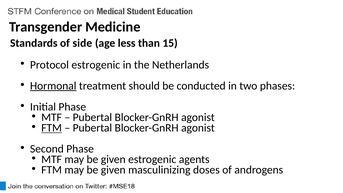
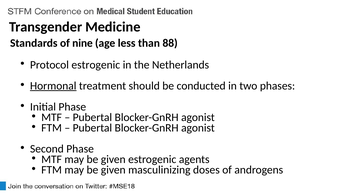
side: side -> nine
15: 15 -> 88
FTM at (52, 128) underline: present -> none
